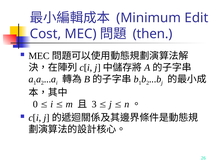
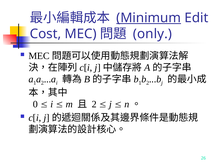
Minimum underline: none -> present
then: then -> only
3 at (94, 104): 3 -> 2
